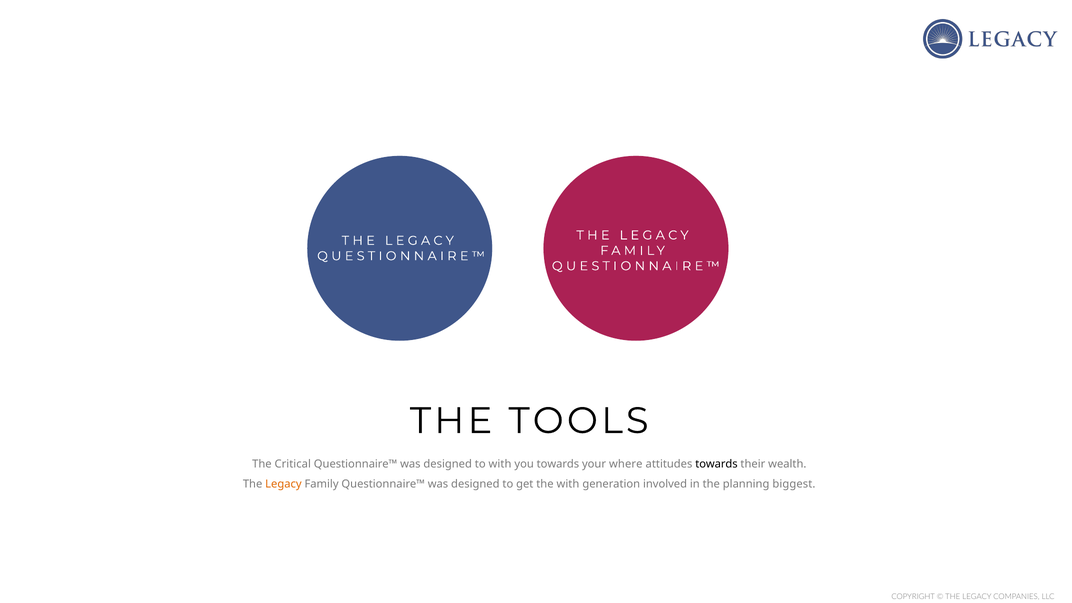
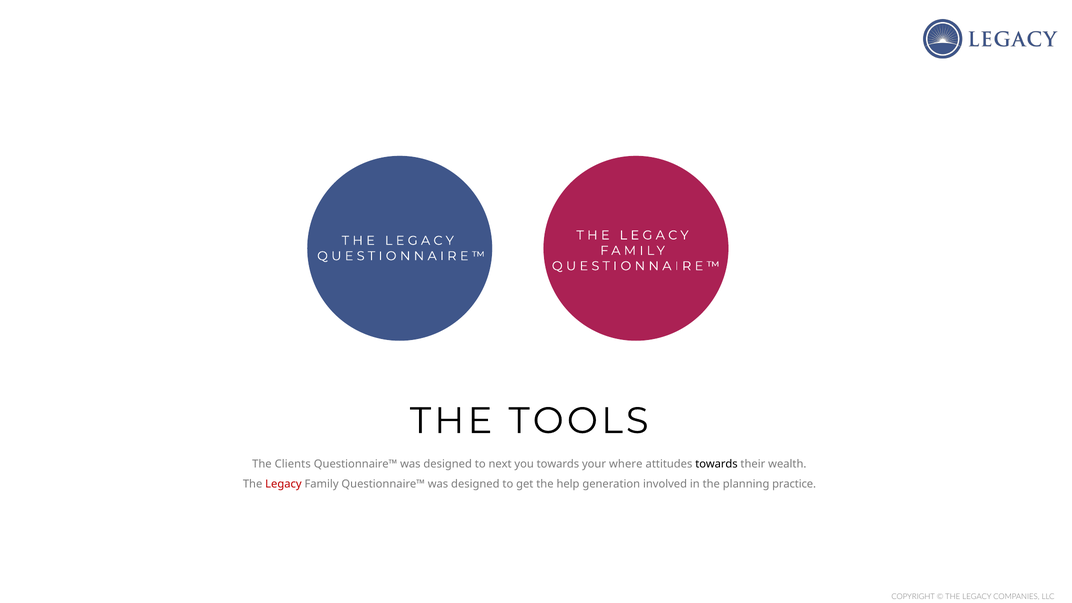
Critical: Critical -> Clients
to with: with -> next
Legacy at (283, 484) colour: orange -> red
the with: with -> help
biggest: biggest -> practice
